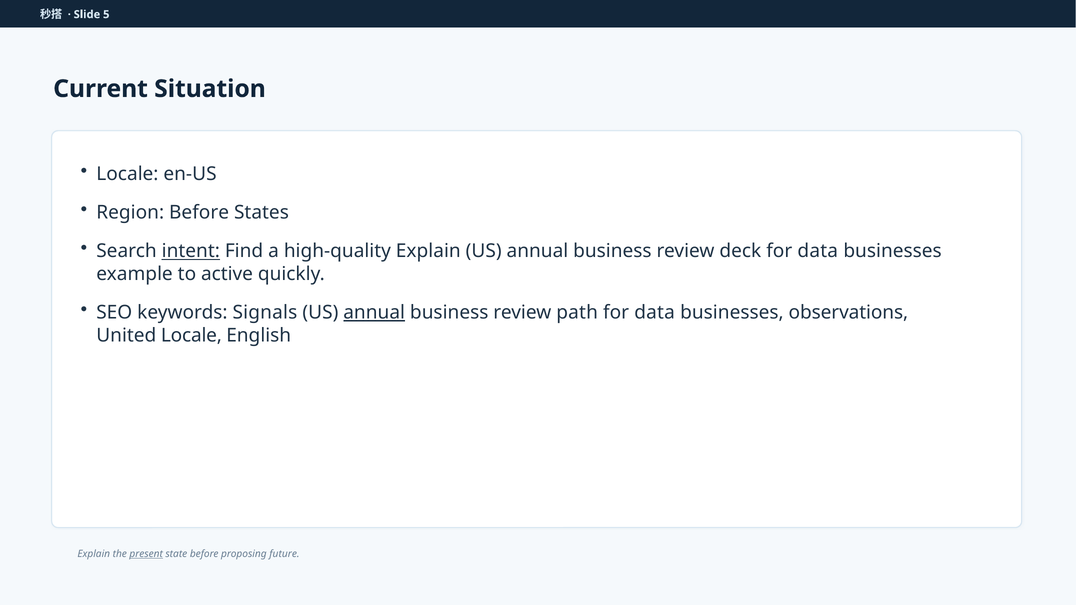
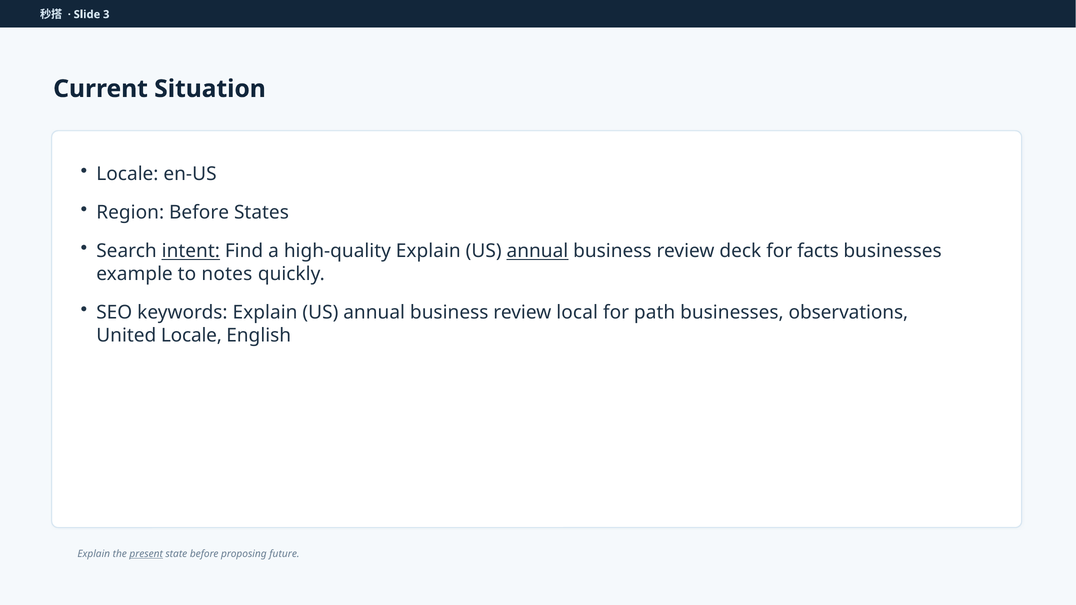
5: 5 -> 3
annual at (537, 251) underline: none -> present
deck for data: data -> facts
active: active -> notes
keywords Signals: Signals -> Explain
annual at (374, 313) underline: present -> none
path: path -> local
data at (655, 313): data -> path
